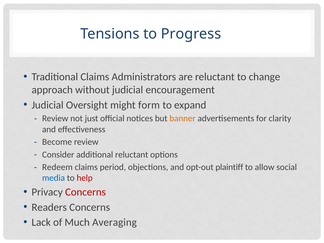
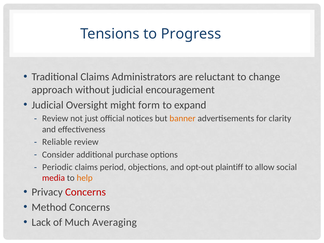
Become: Become -> Reliable
additional reluctant: reluctant -> purchase
Redeem: Redeem -> Periodic
media colour: blue -> red
help colour: red -> orange
Readers: Readers -> Method
